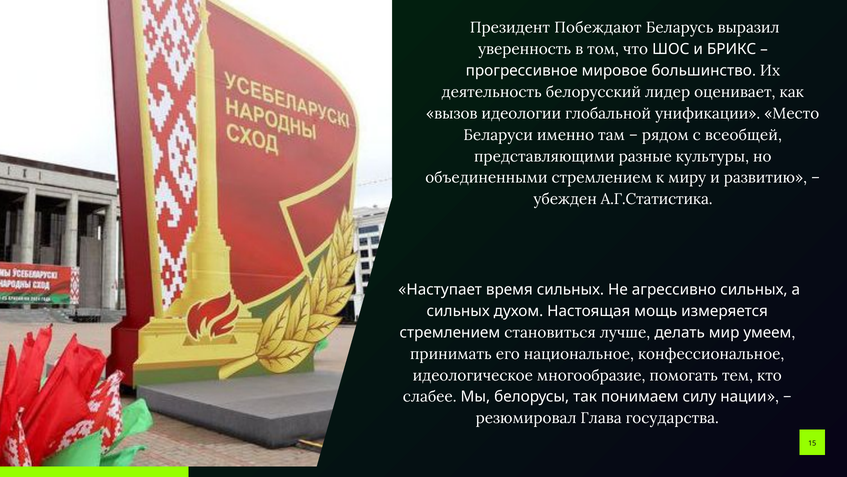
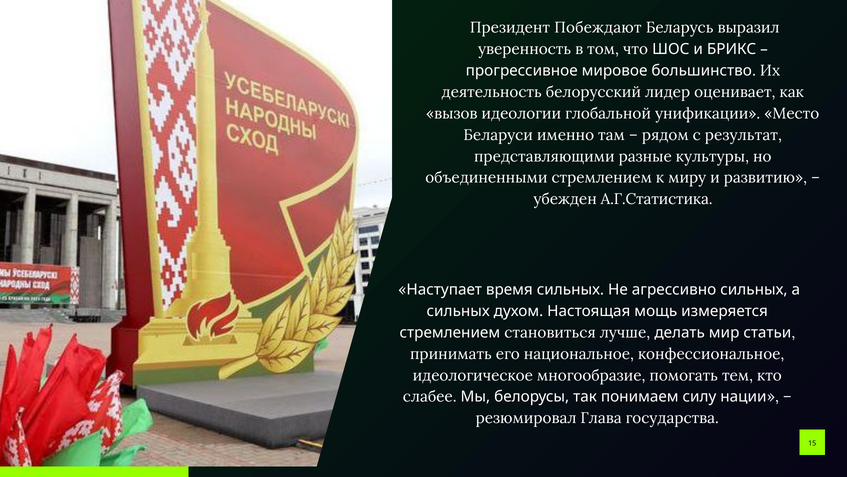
всеобщей: всеобщей -> результат
умеем: умеем -> статьи
